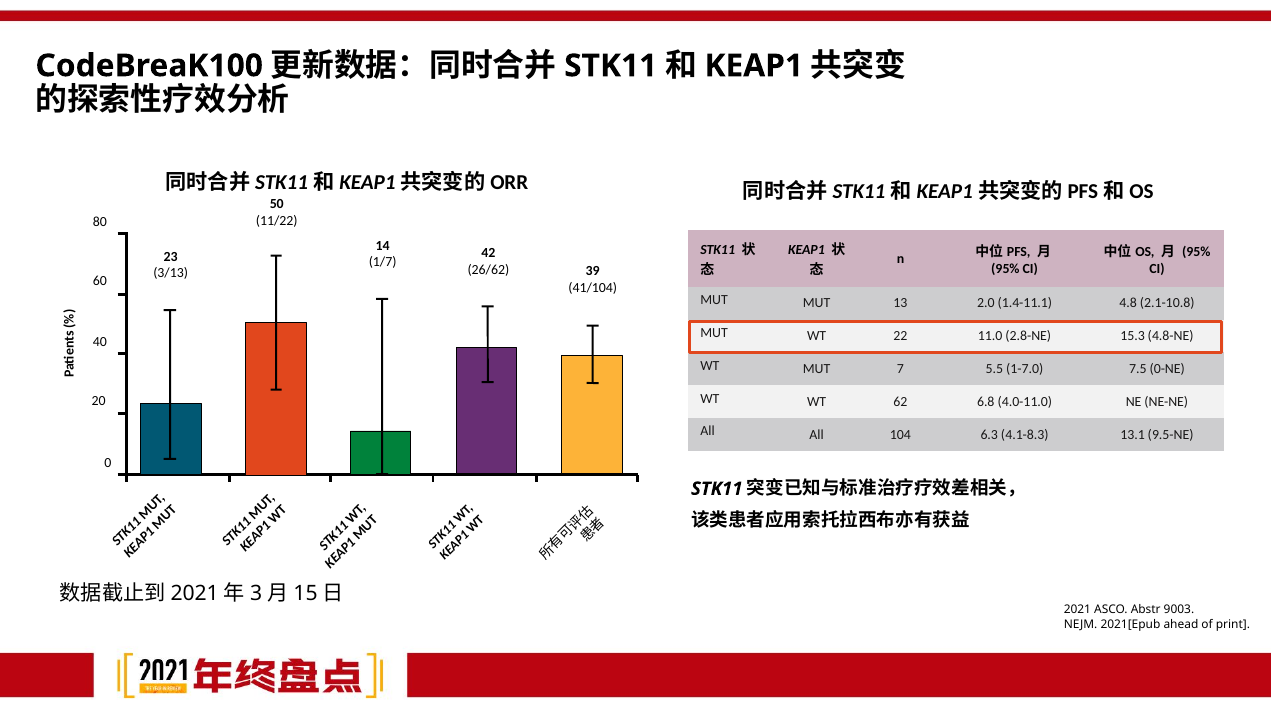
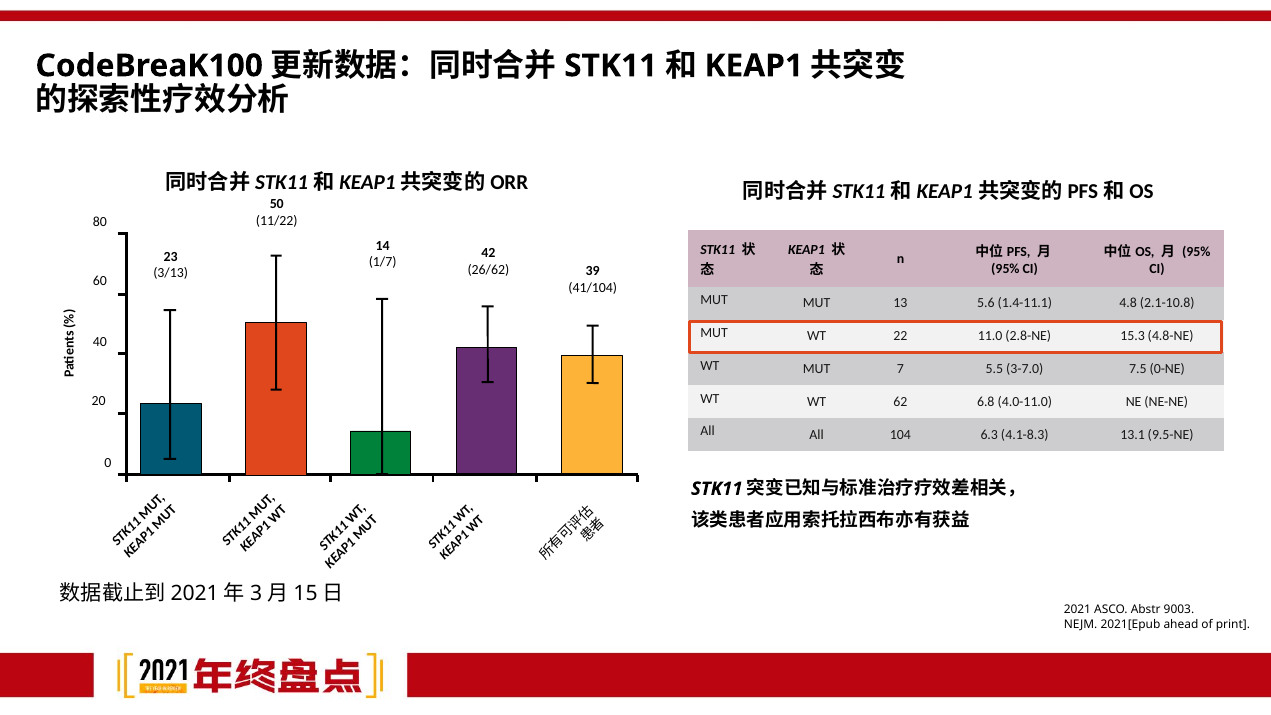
2.0: 2.0 -> 5.6
1-7.0: 1-7.0 -> 3-7.0
